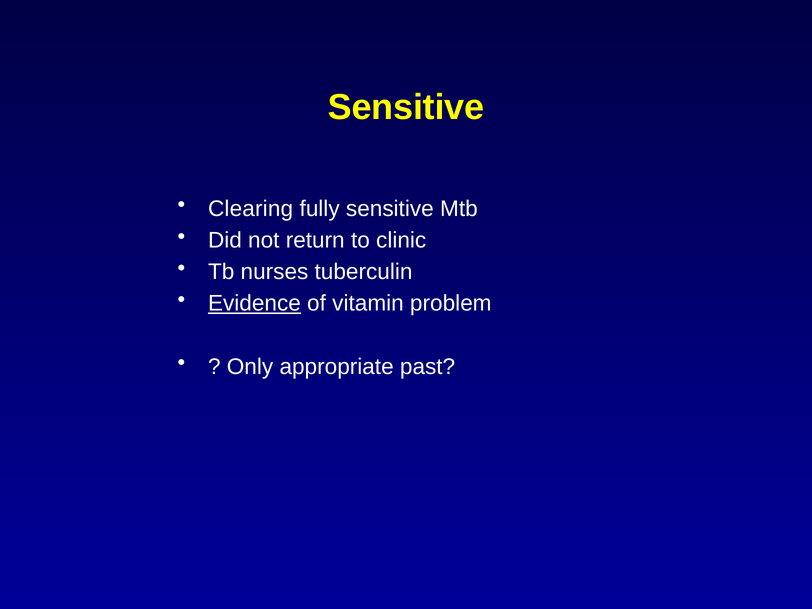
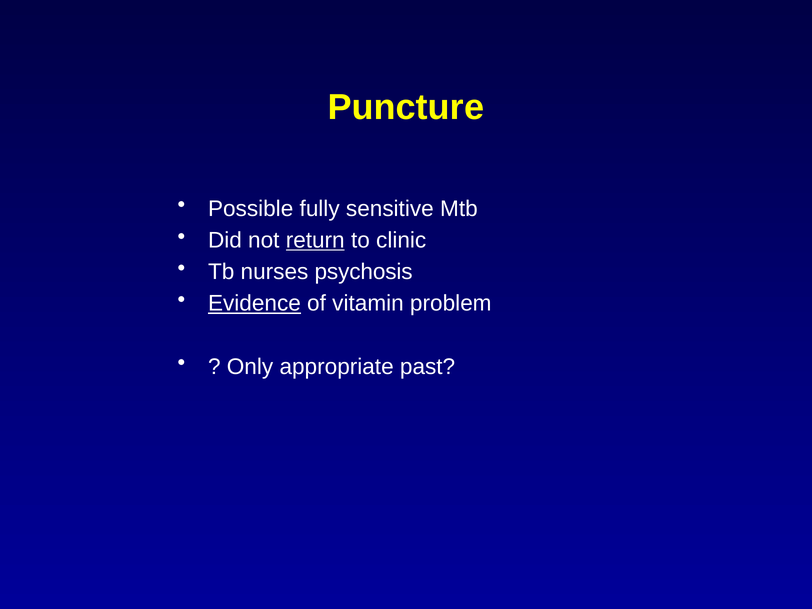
Sensitive at (406, 107): Sensitive -> Puncture
Clearing: Clearing -> Possible
return underline: none -> present
tuberculin: tuberculin -> psychosis
